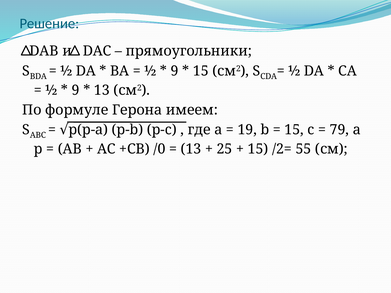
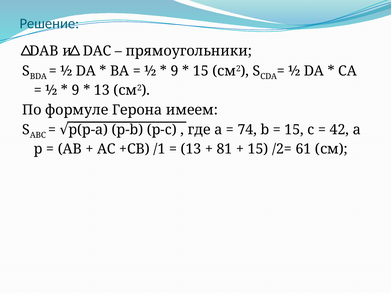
19: 19 -> 74
79: 79 -> 42
/0: /0 -> /1
25: 25 -> 81
55: 55 -> 61
